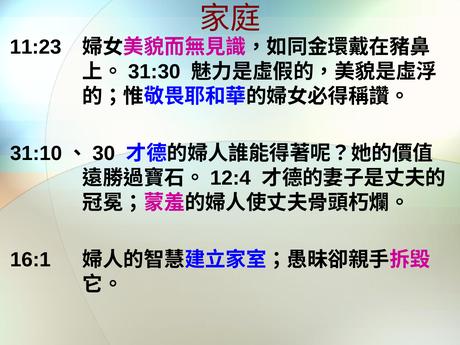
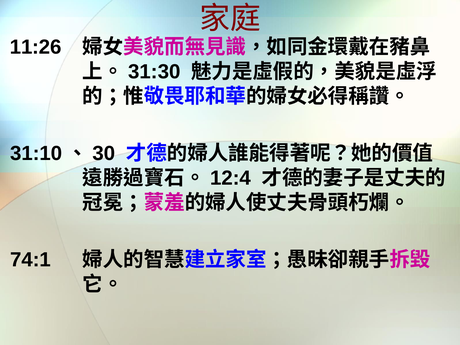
11:23: 11:23 -> 11:26
16:1: 16:1 -> 74:1
